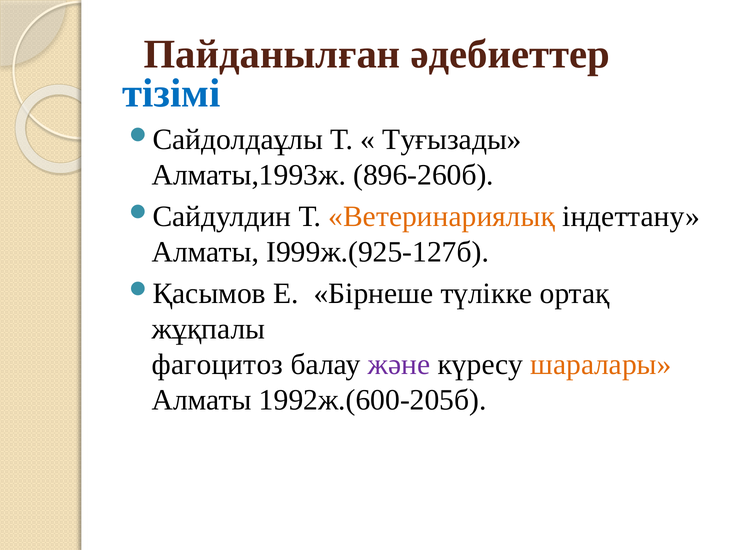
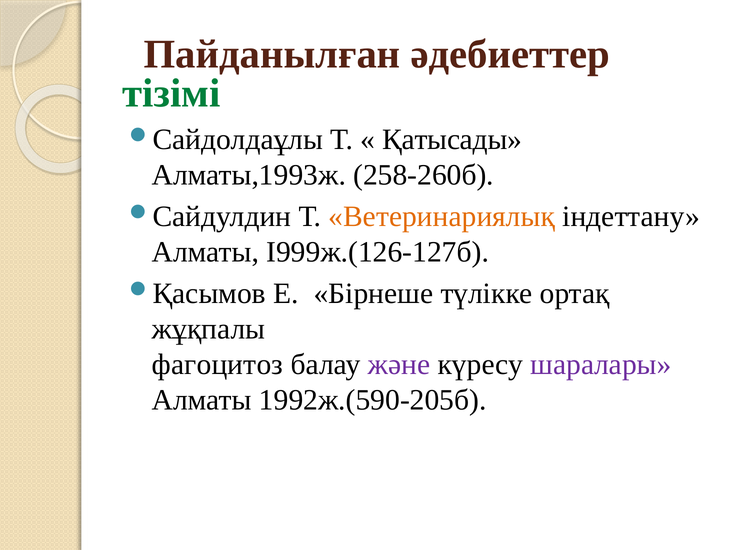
тізімі colour: blue -> green
Туғызады: Туғызады -> Қатысады
896-260б: 896-260б -> 258-260б
І999ж.(925-127б: І999ж.(925-127б -> І999ж.(126-127б
шаралары colour: orange -> purple
1992ж.(600-205б: 1992ж.(600-205б -> 1992ж.(590-205б
